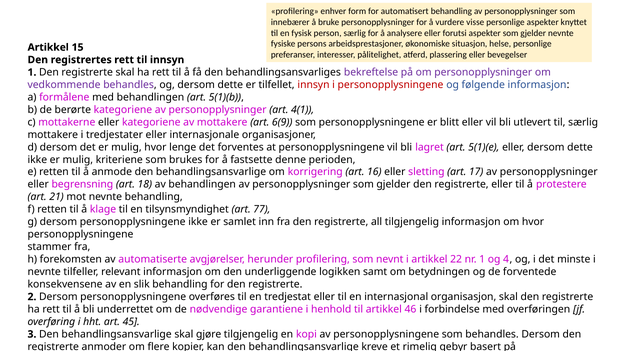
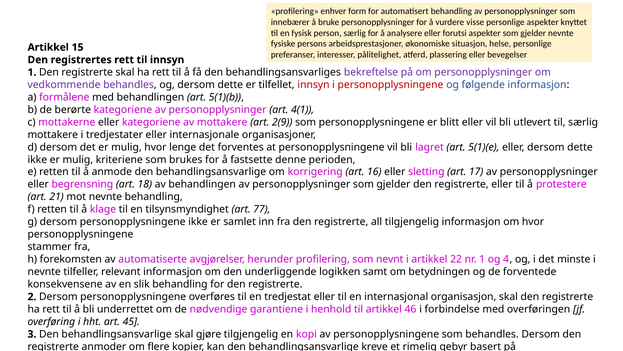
6(9: 6(9 -> 2(9
